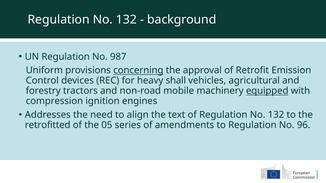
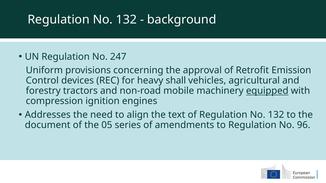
987: 987 -> 247
concerning underline: present -> none
retrofitted: retrofitted -> document
